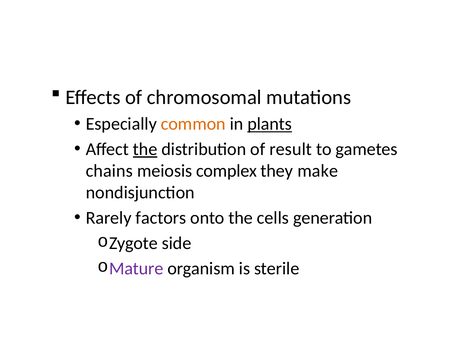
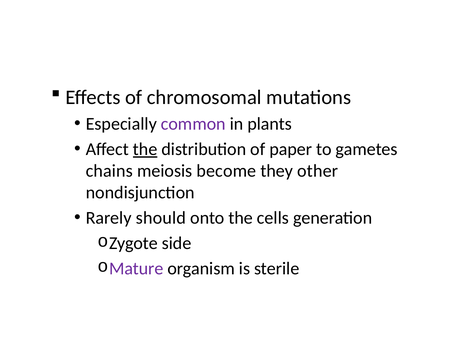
common colour: orange -> purple
plants underline: present -> none
result: result -> paper
complex: complex -> become
make: make -> other
factors: factors -> should
